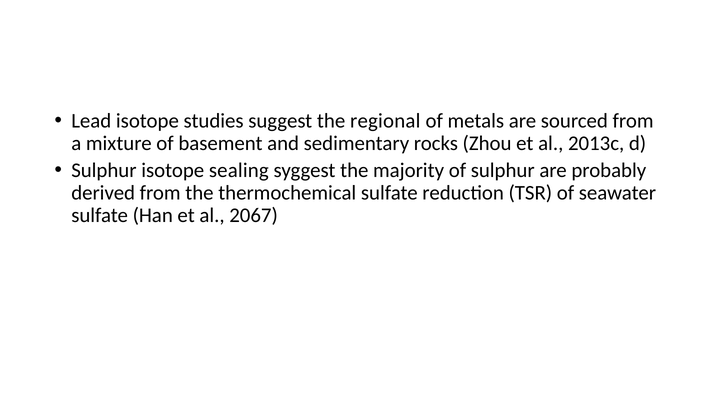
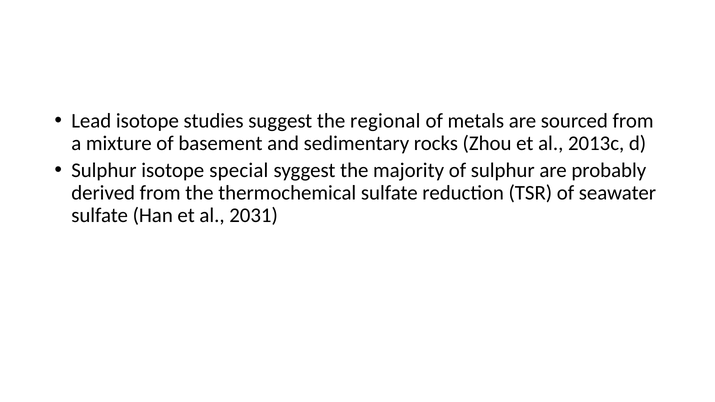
sealing: sealing -> special
2067: 2067 -> 2031
